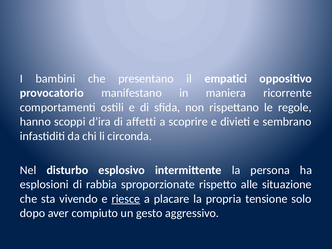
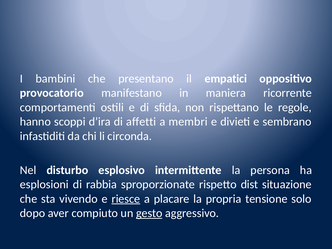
scoprire: scoprire -> membri
alle: alle -> dist
gesto underline: none -> present
